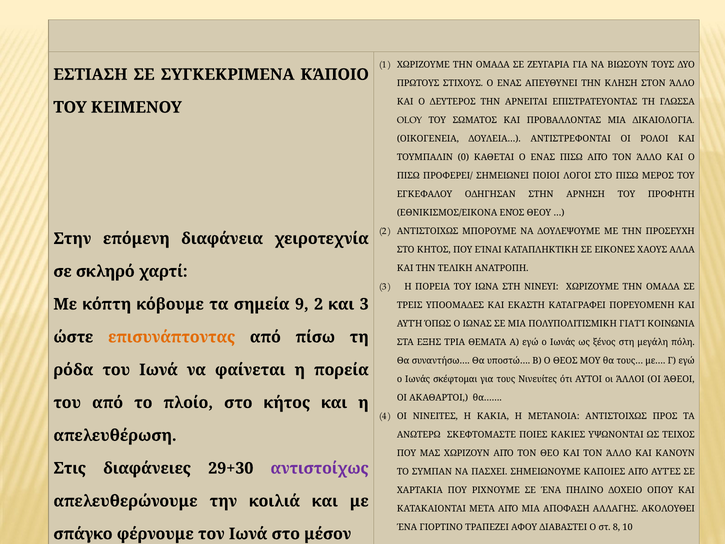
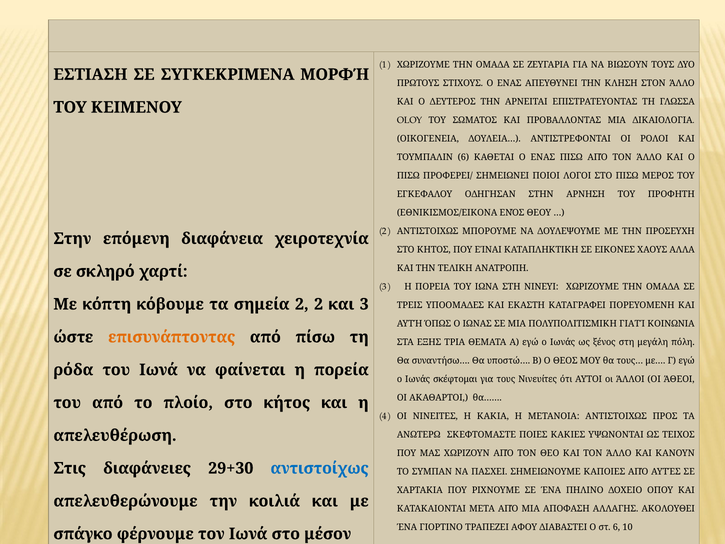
ΚΆΠΟΙΟ: ΚΆΠΟΙΟ -> ΜΟΡΦΉ
ΤΟΥΜΠΑΛΙΝ 0: 0 -> 6
σημεία 9: 9 -> 2
αντιστοίχως colour: purple -> blue
στ 8: 8 -> 6
